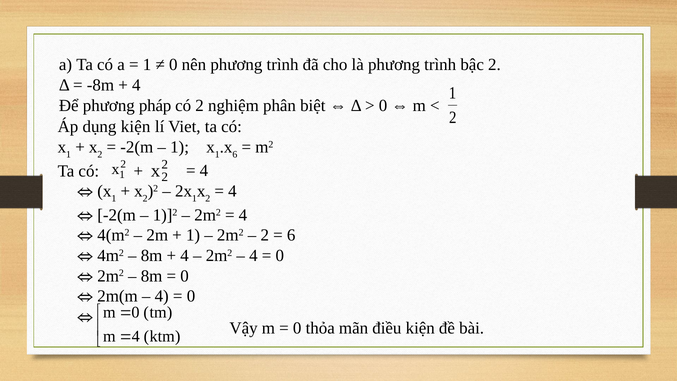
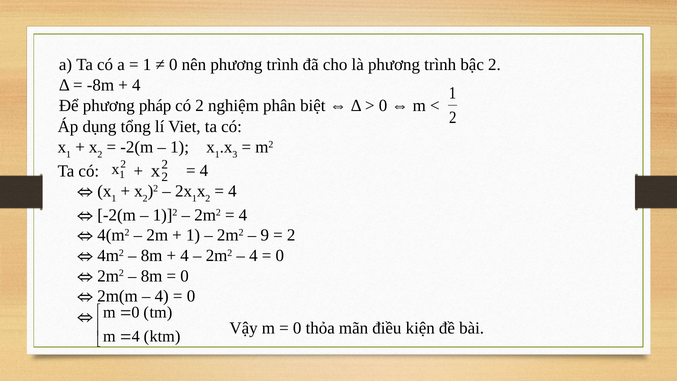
dụng kiện: kiện -> tổng
6 at (235, 154): 6 -> 3
2 at (265, 235): 2 -> 9
6 at (291, 235): 6 -> 2
